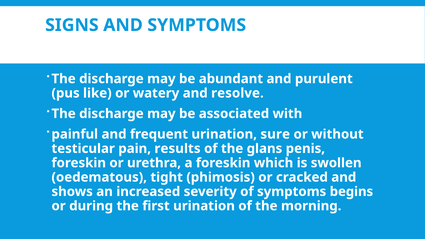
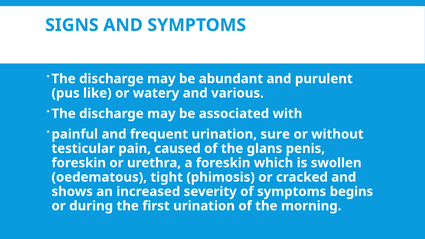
resolve: resolve -> various
results: results -> caused
